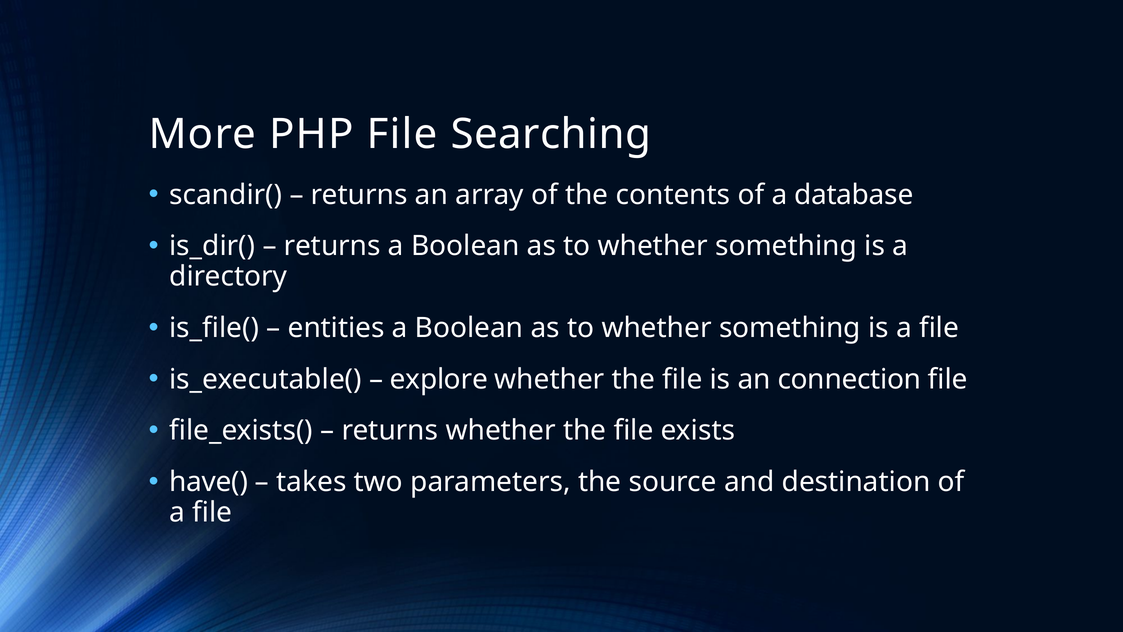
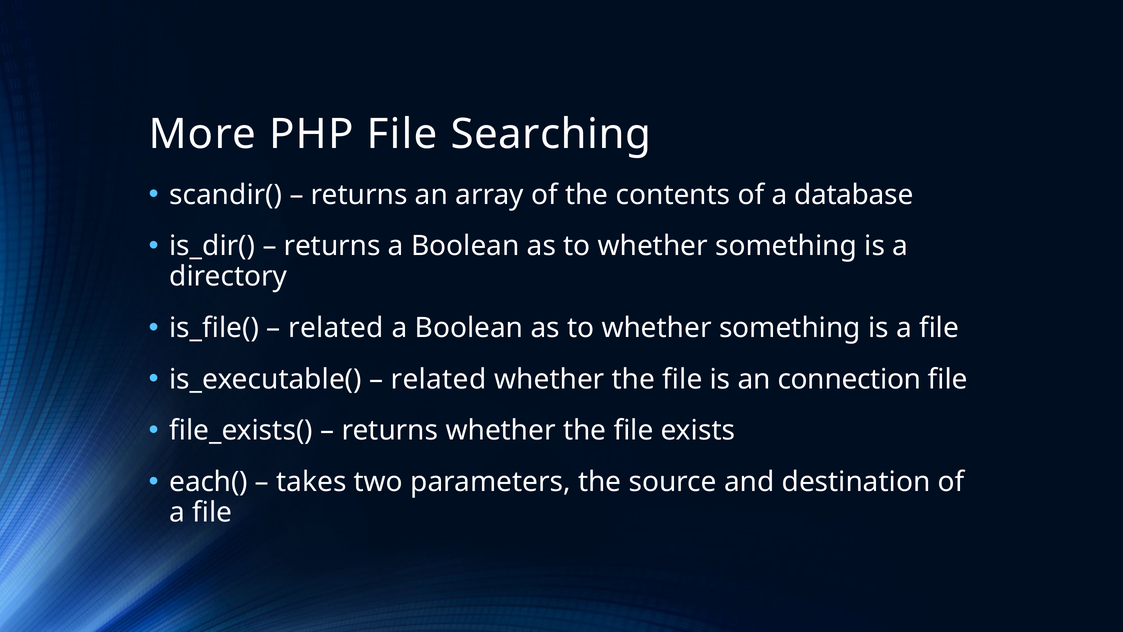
entities at (336, 328): entities -> related
explore at (439, 379): explore -> related
have(: have( -> each(
